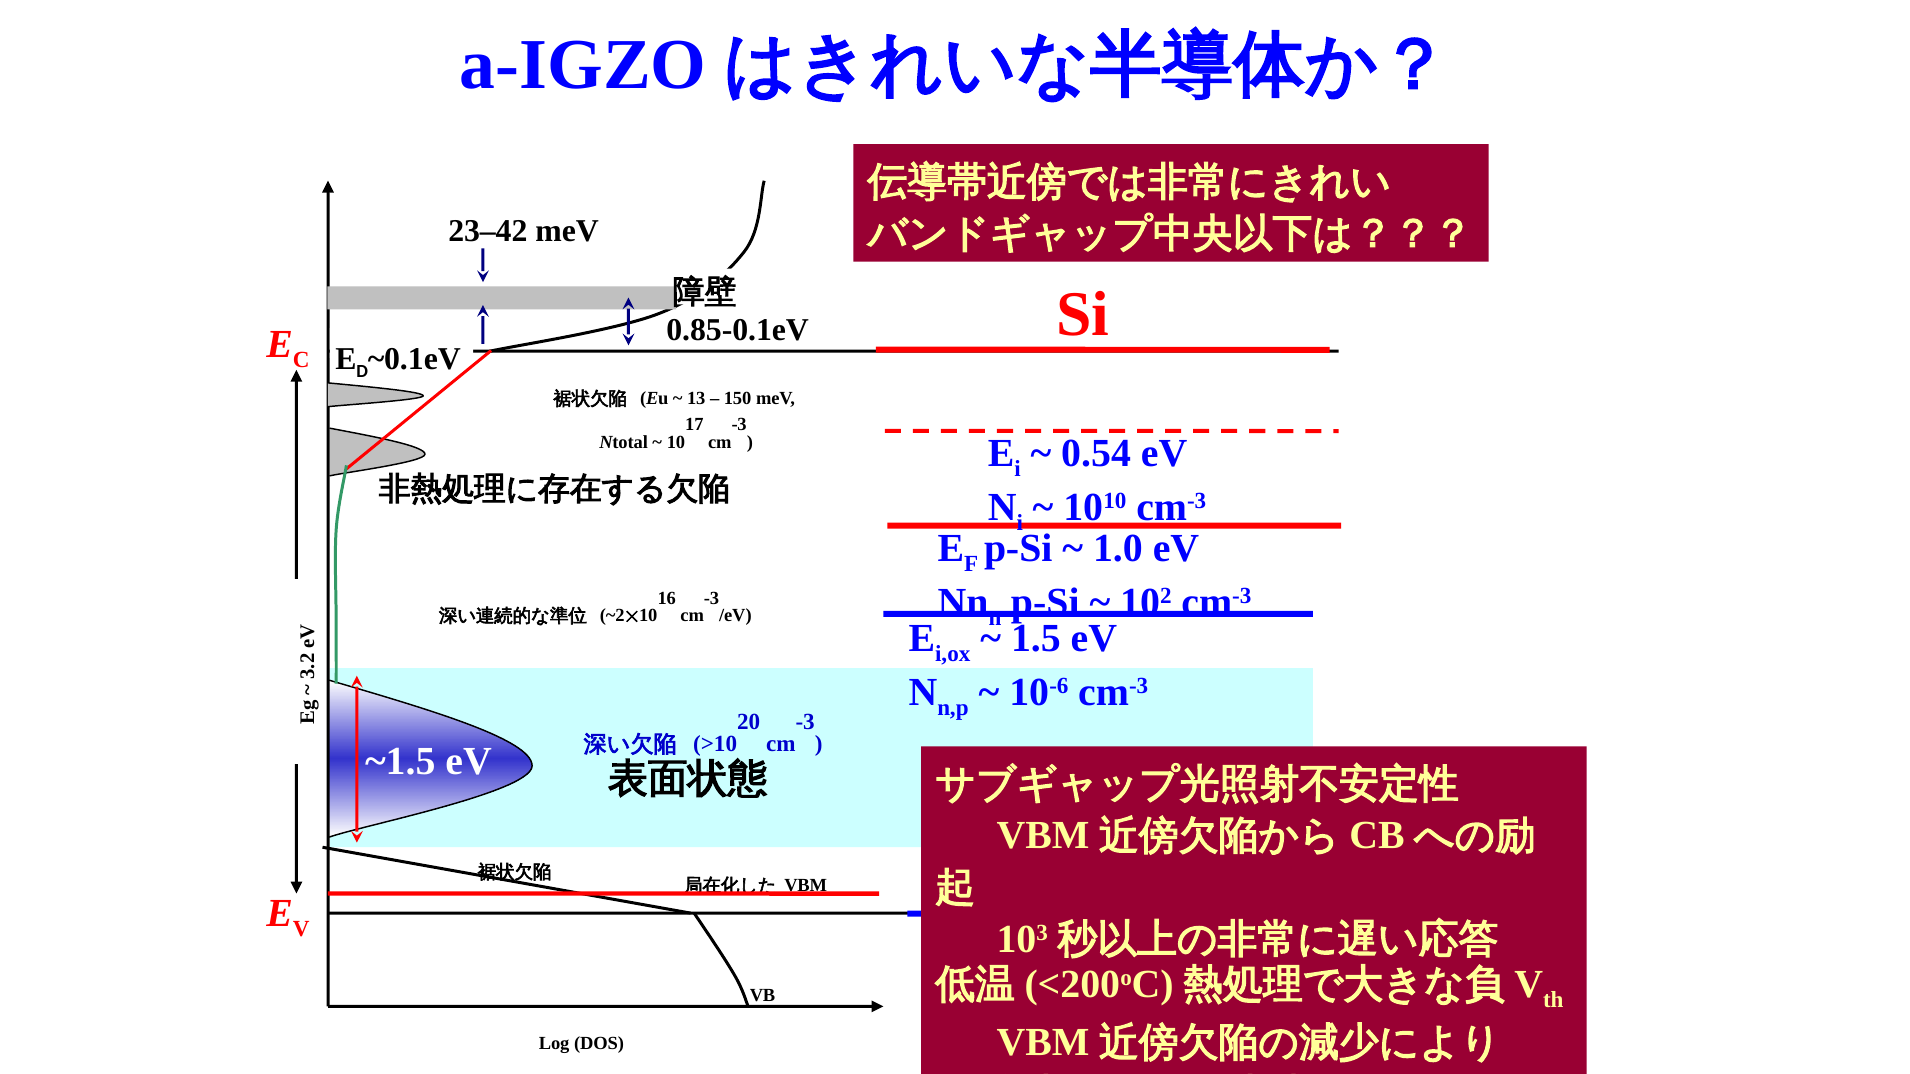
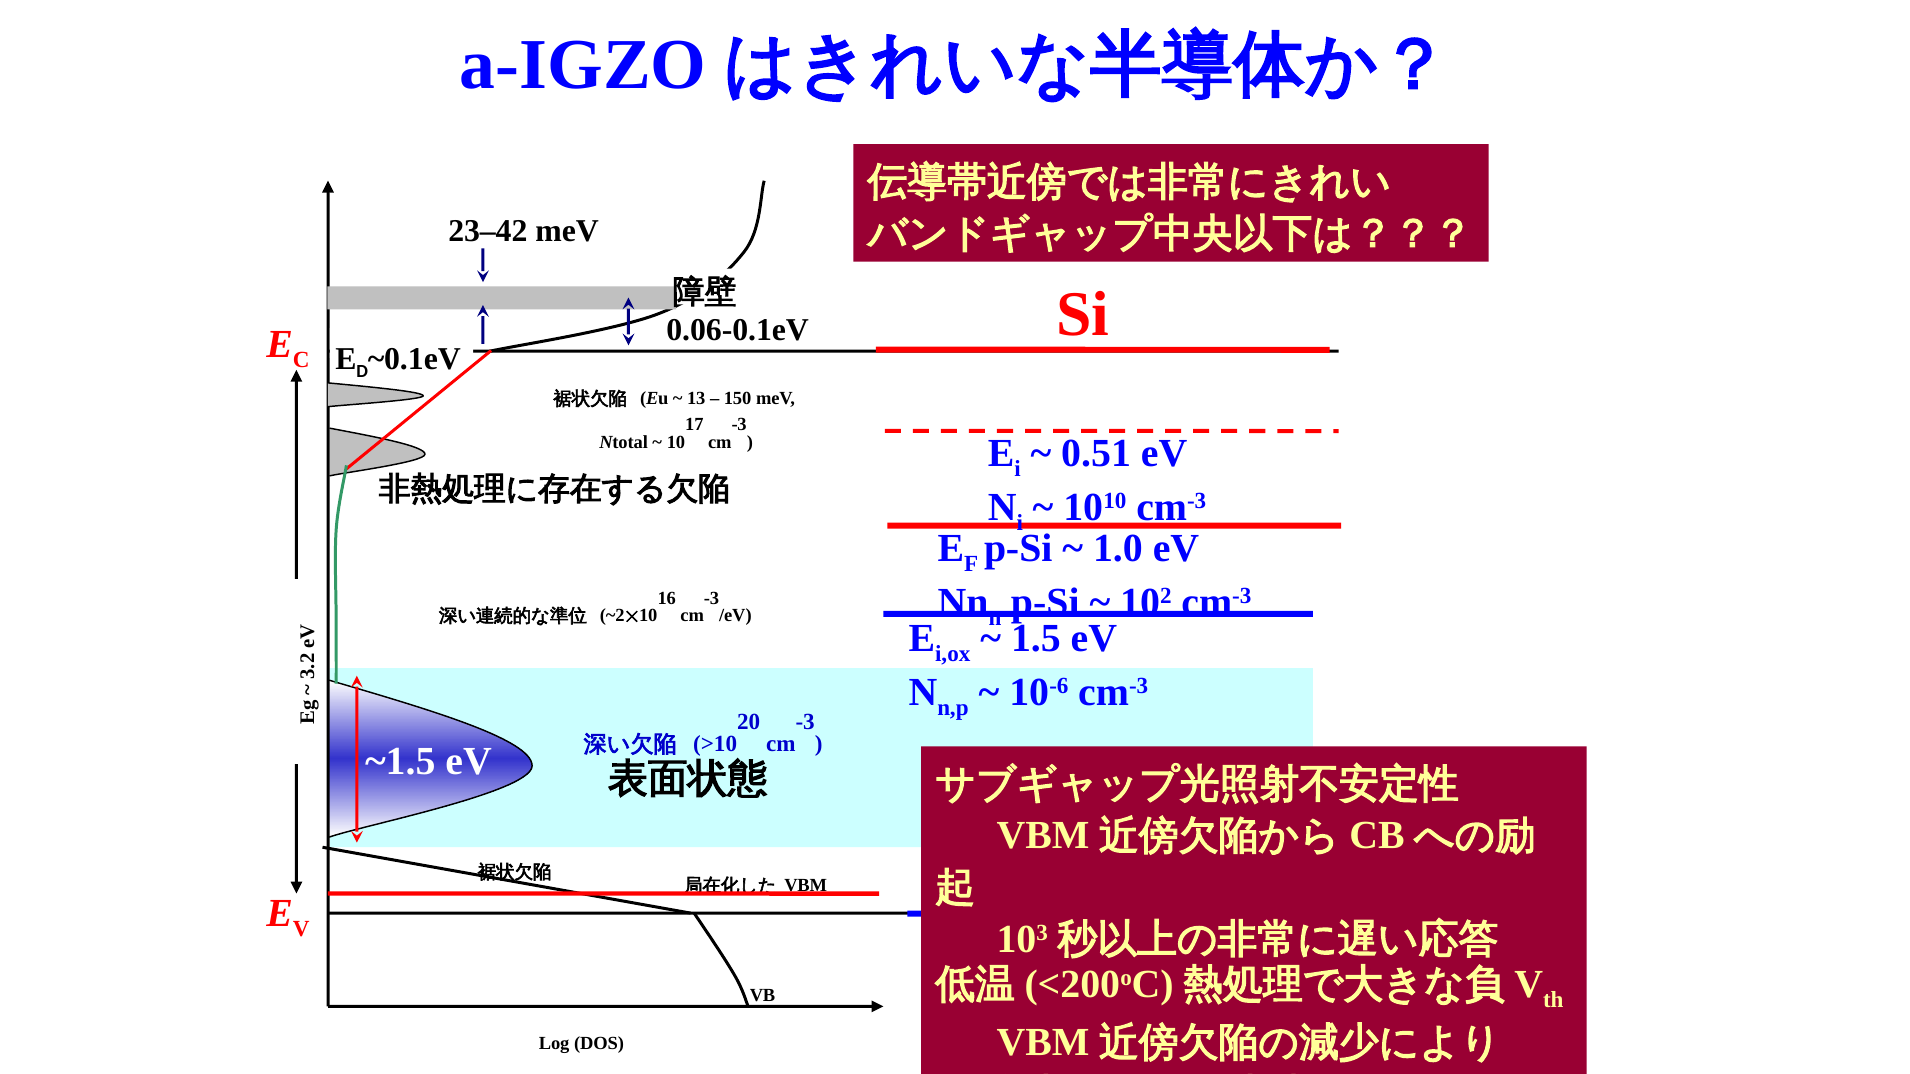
0.85-0.1eV: 0.85-0.1eV -> 0.06-0.1eV
0.54: 0.54 -> 0.51
